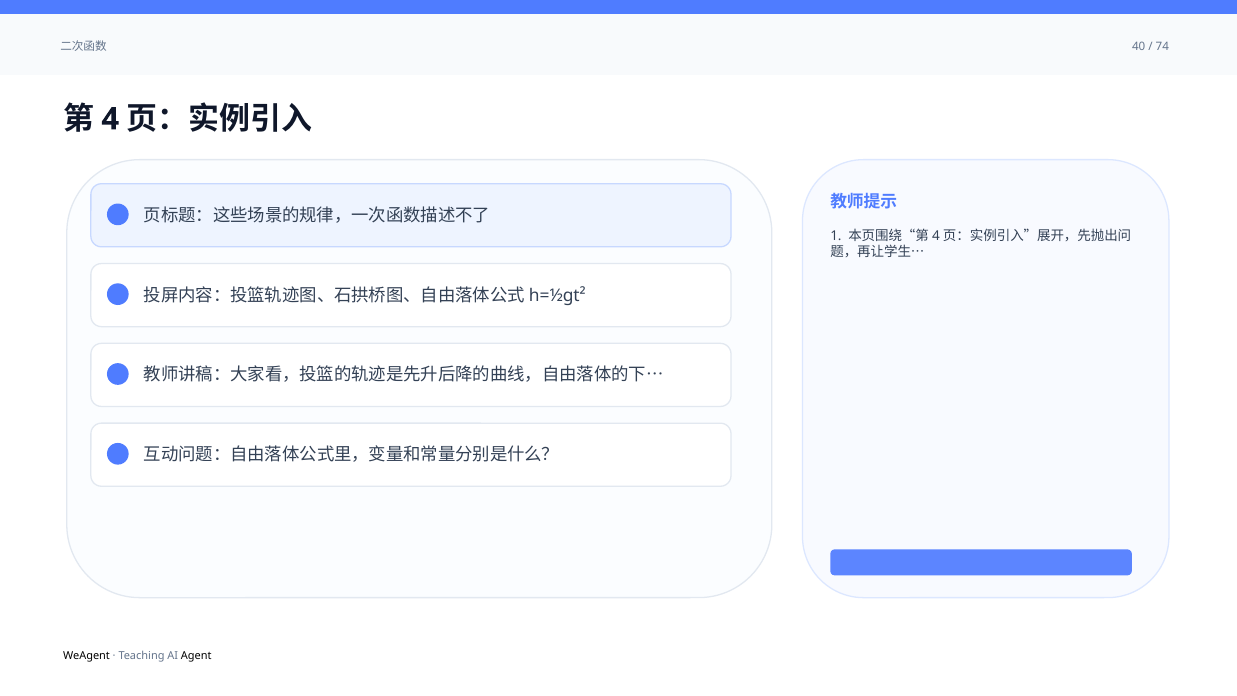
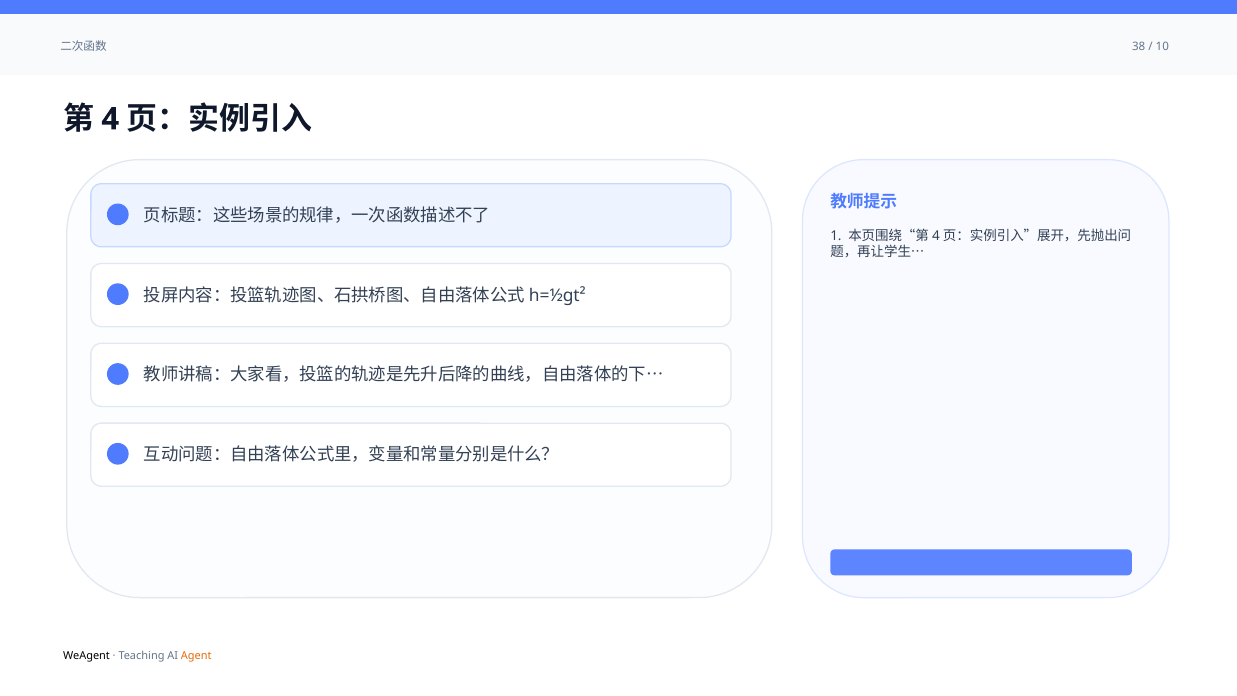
40: 40 -> 38
74: 74 -> 10
Agent colour: black -> orange
